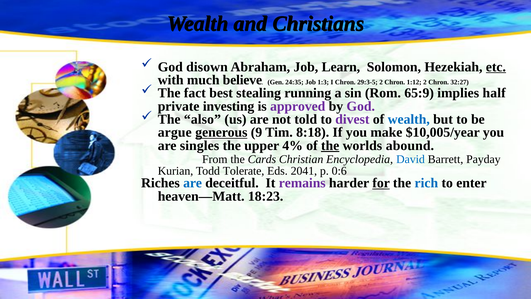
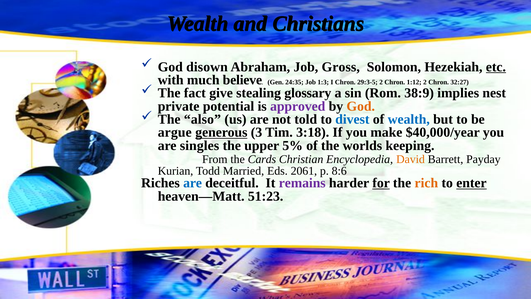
Learn: Learn -> Gross
best: best -> give
running: running -> glossary
65:9: 65:9 -> 38:9
half: half -> nest
investing: investing -> potential
God at (361, 106) colour: purple -> orange
divest colour: purple -> blue
9: 9 -> 3
8:18: 8:18 -> 3:18
$10,005/year: $10,005/year -> $40,000/year
4%: 4% -> 5%
the at (330, 145) underline: present -> none
abound: abound -> keeping
David colour: blue -> orange
Tolerate: Tolerate -> Married
2041: 2041 -> 2061
0:6: 0:6 -> 8:6
rich colour: blue -> orange
enter underline: none -> present
18:23: 18:23 -> 51:23
